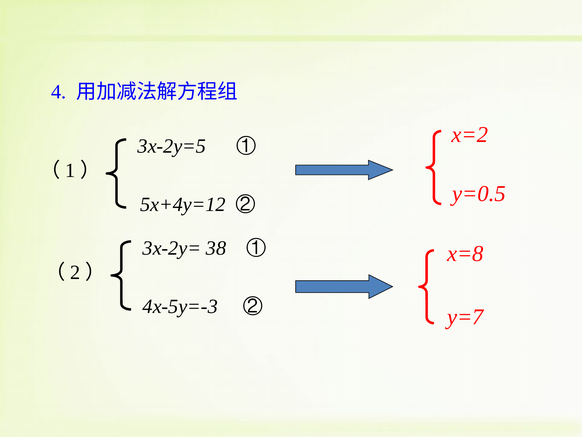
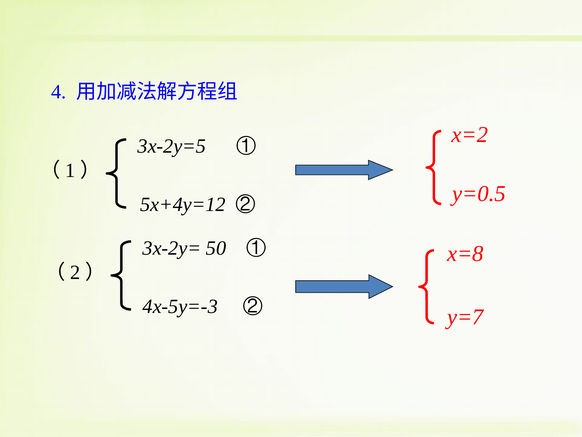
38: 38 -> 50
